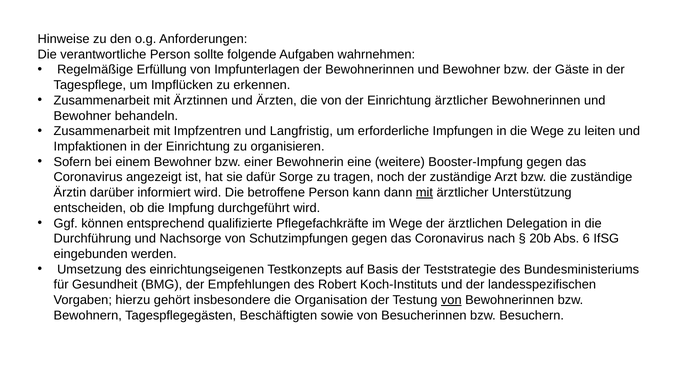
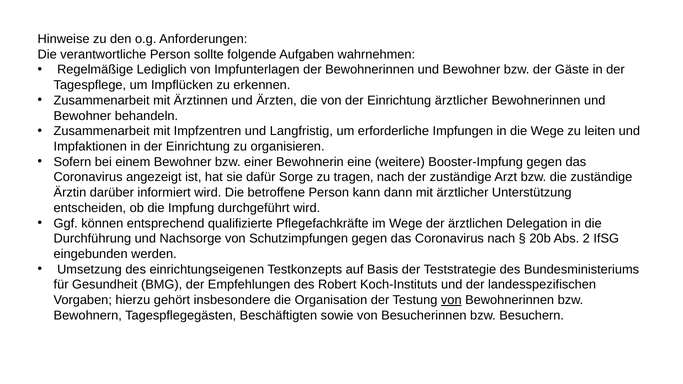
Erfüllung: Erfüllung -> Lediglich
tragen noch: noch -> nach
mit at (424, 193) underline: present -> none
6: 6 -> 2
